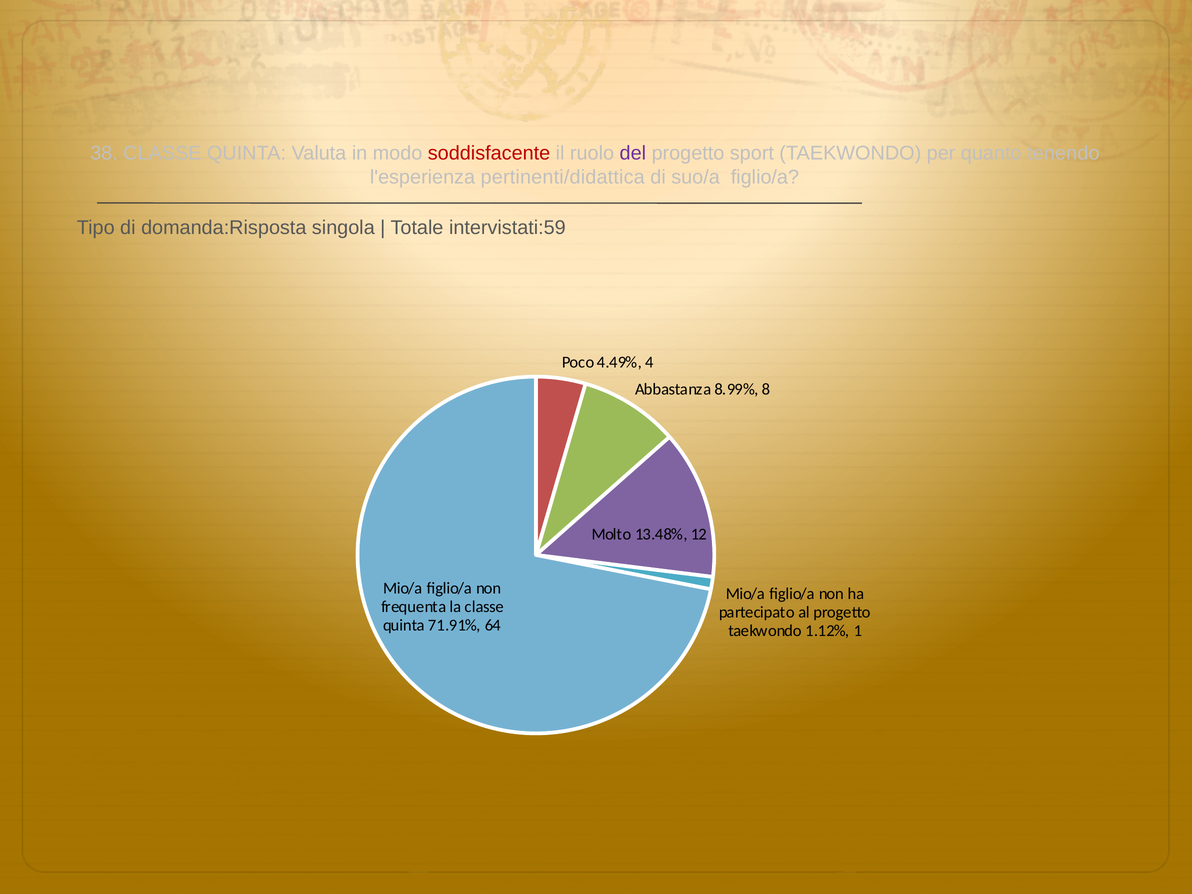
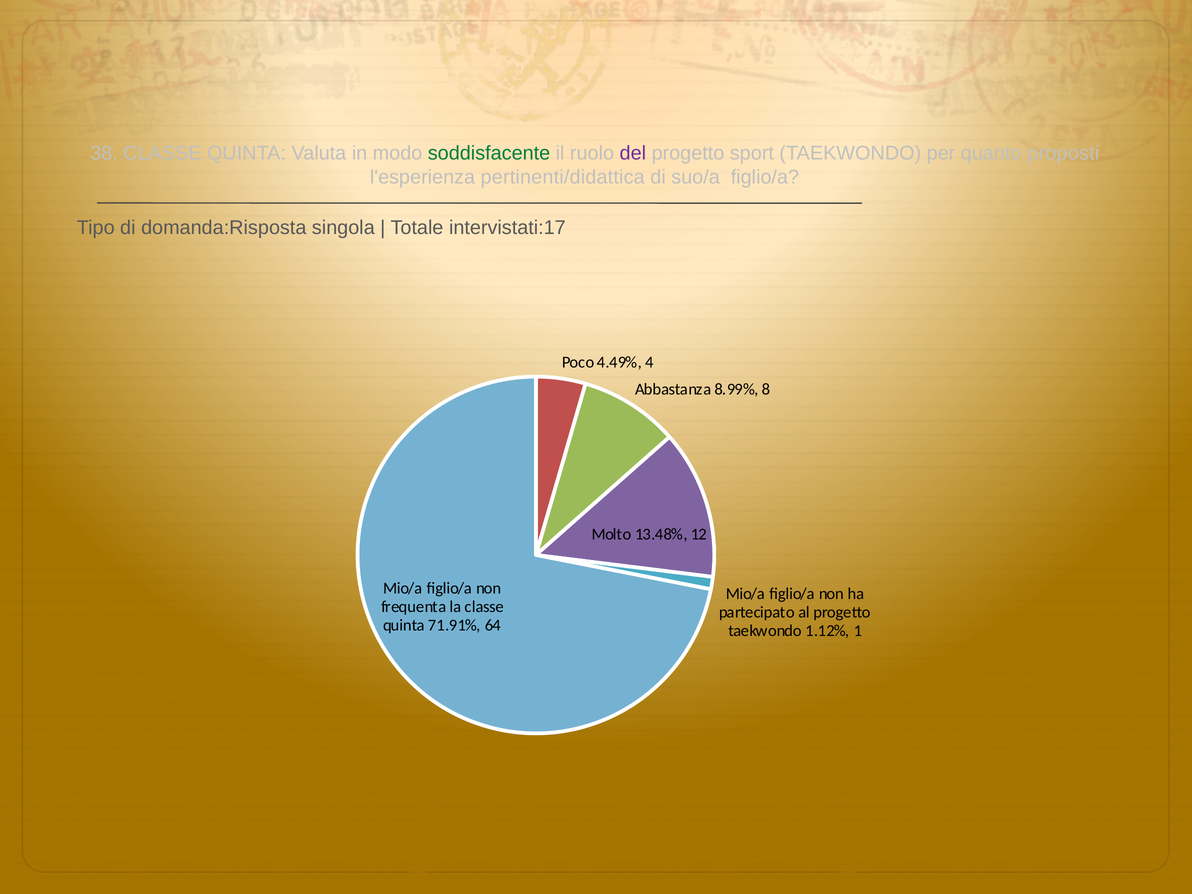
soddisfacente colour: red -> green
tenendo: tenendo -> proposti
intervistati:59: intervistati:59 -> intervistati:17
